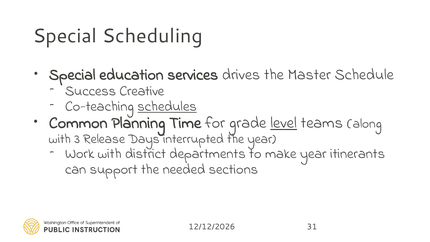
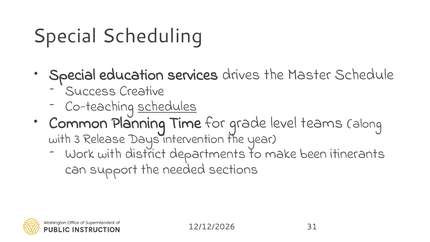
level underline: present -> none
interrupted: interrupted -> intervention
make year: year -> been
